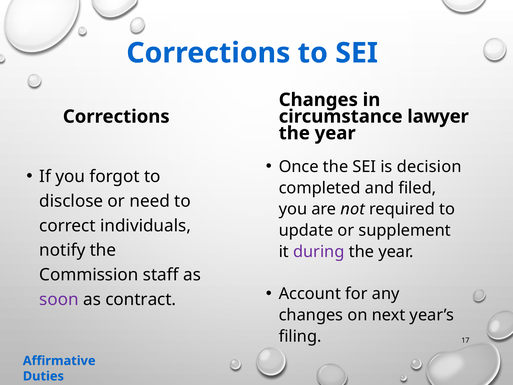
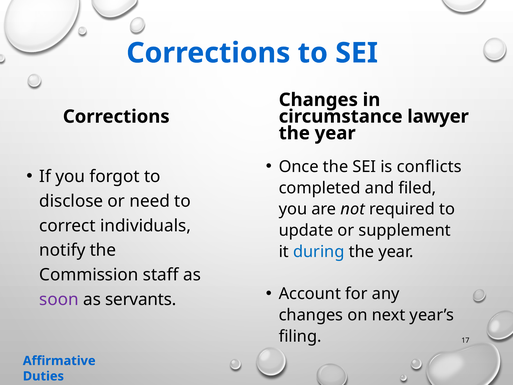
decision: decision -> conflicts
during colour: purple -> blue
contract: contract -> servants
